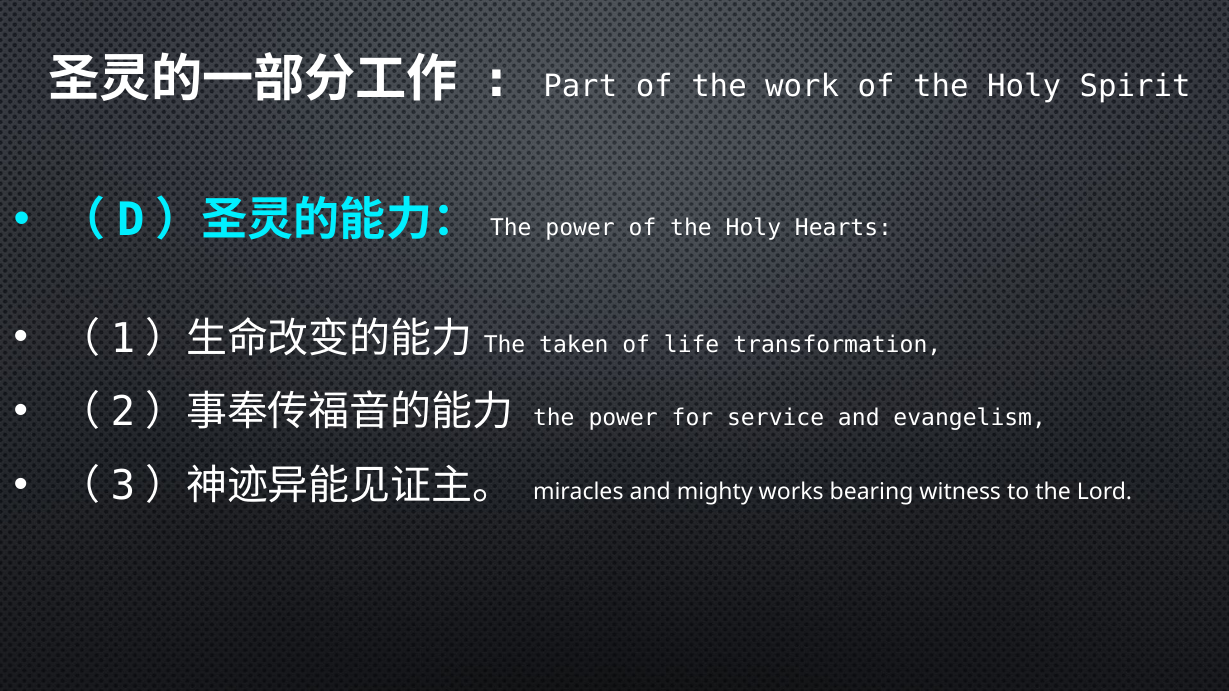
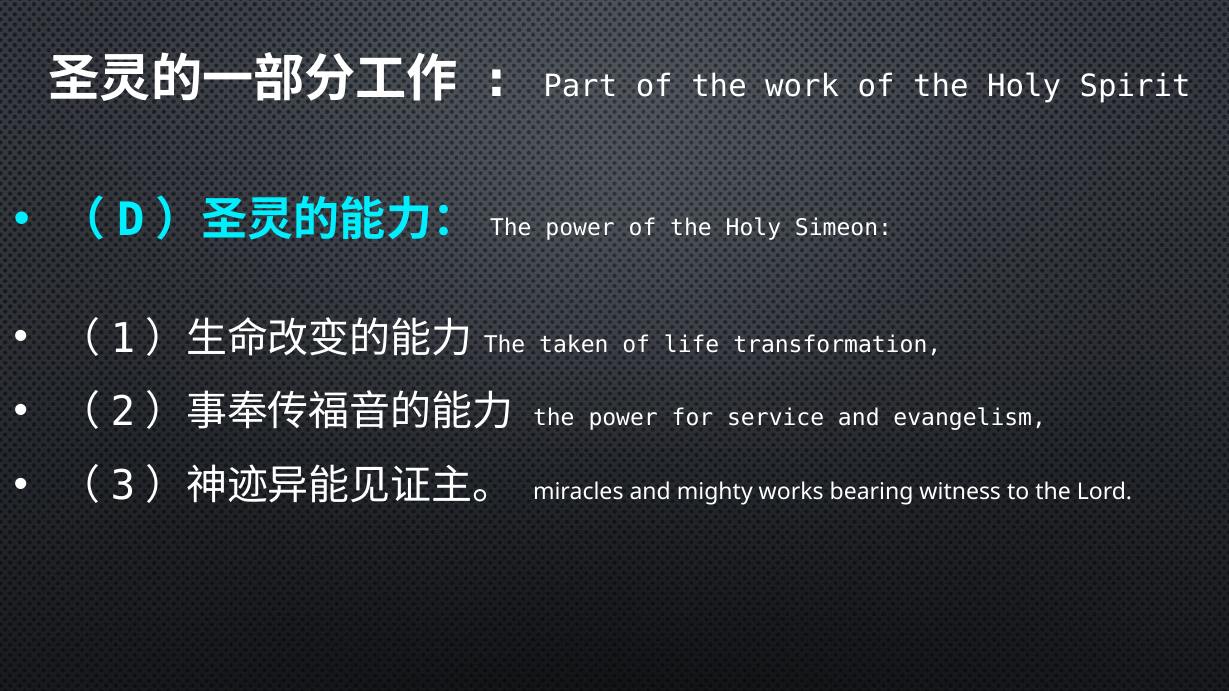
Hearts: Hearts -> Simeon
